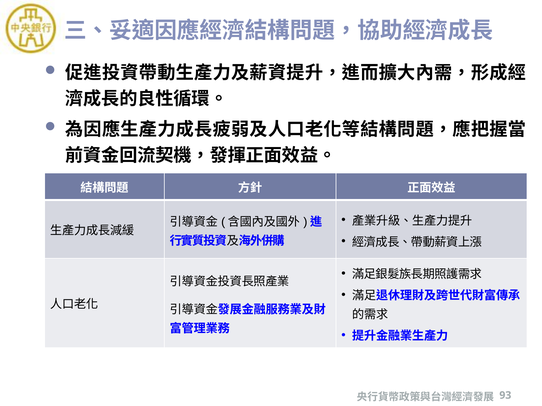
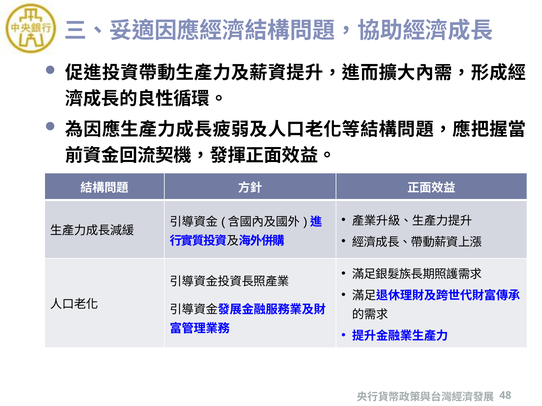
93: 93 -> 48
